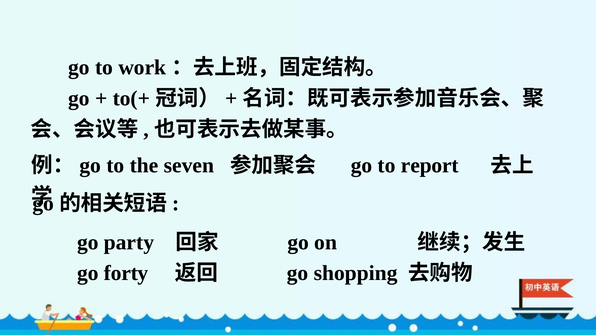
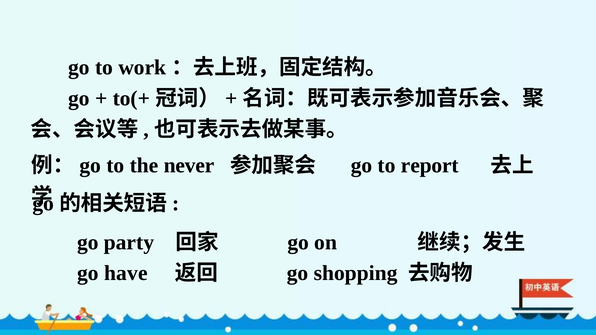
seven: seven -> never
forty: forty -> have
